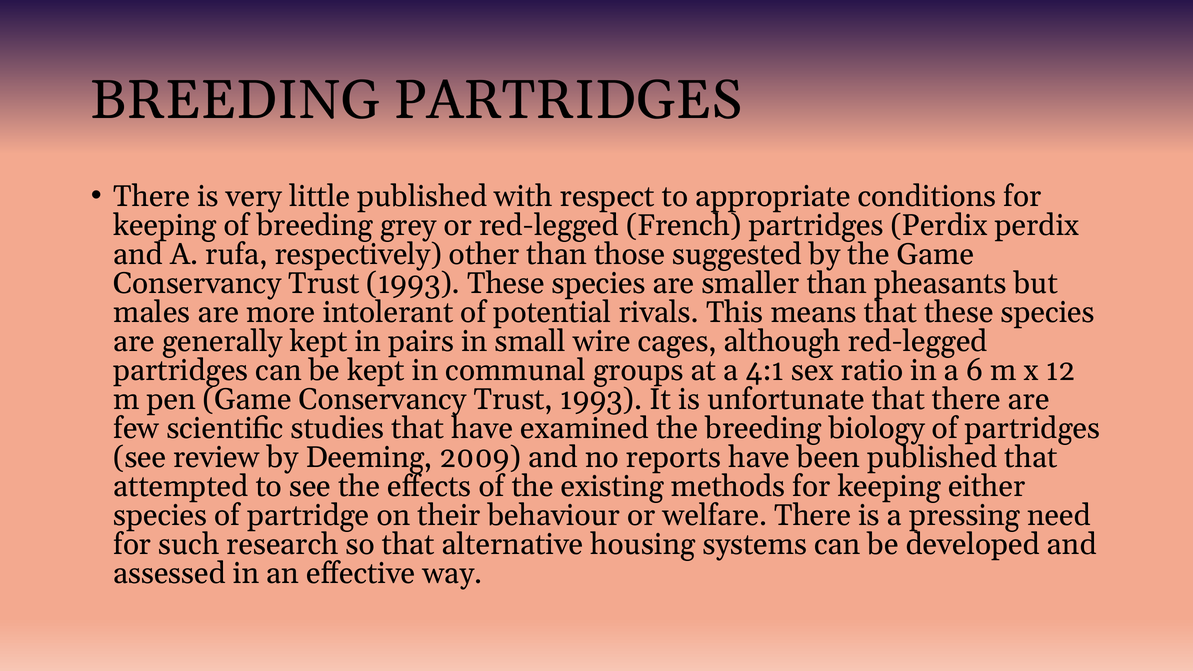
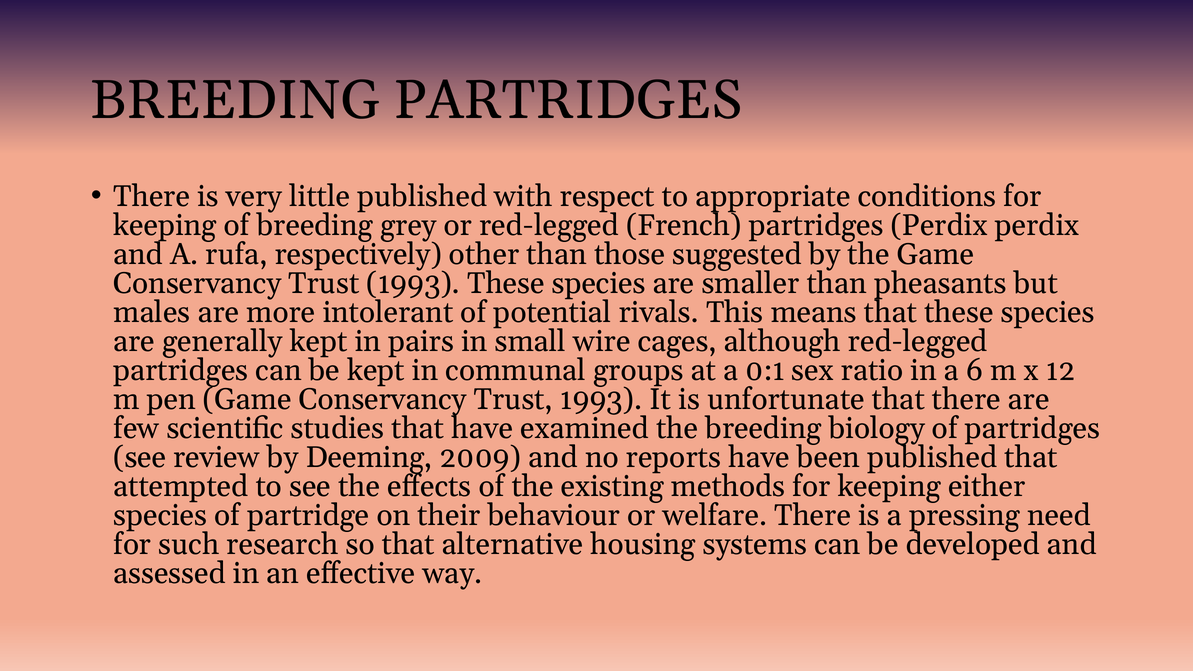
4:1: 4:1 -> 0:1
